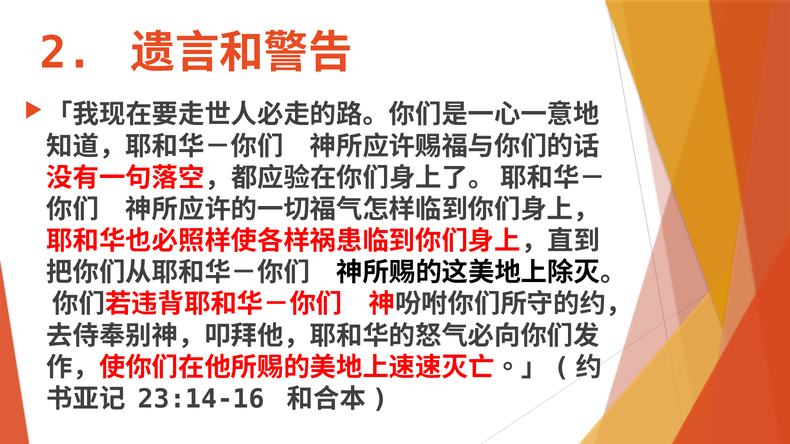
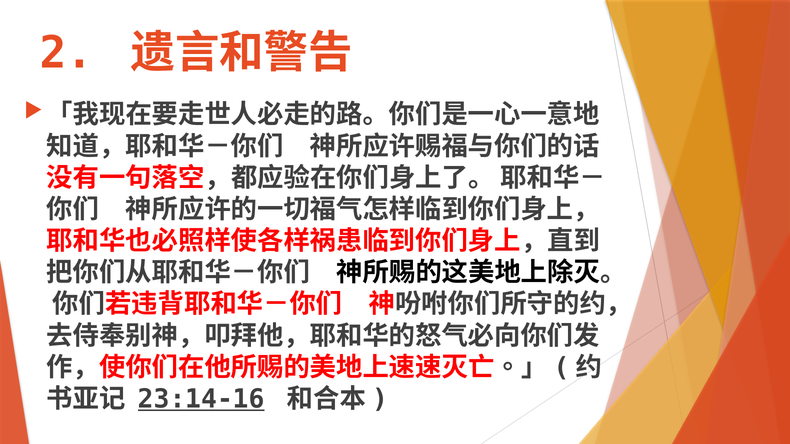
23:14-16 underline: none -> present
